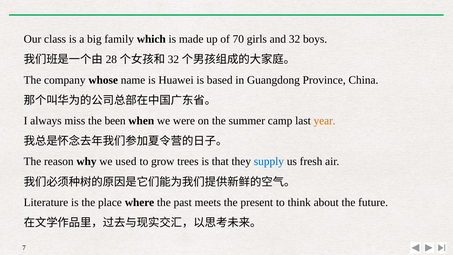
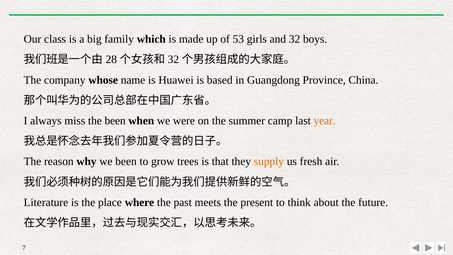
70: 70 -> 53
we used: used -> been
supply colour: blue -> orange
